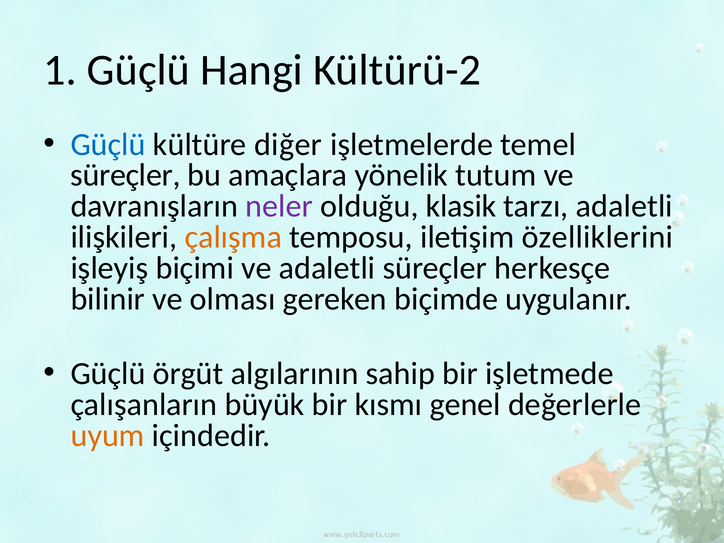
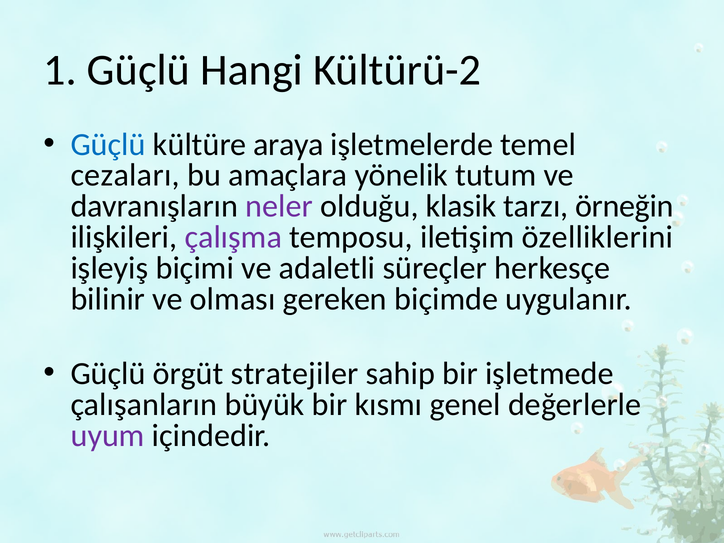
diğer: diğer -> araya
süreçler at (125, 175): süreçler -> cezaları
tarzı adaletli: adaletli -> örneğin
çalışma colour: orange -> purple
algılarının: algılarının -> stratejiler
uyum colour: orange -> purple
